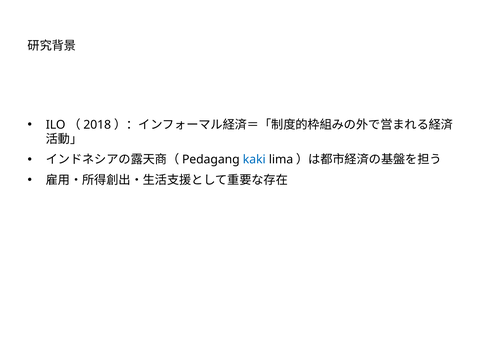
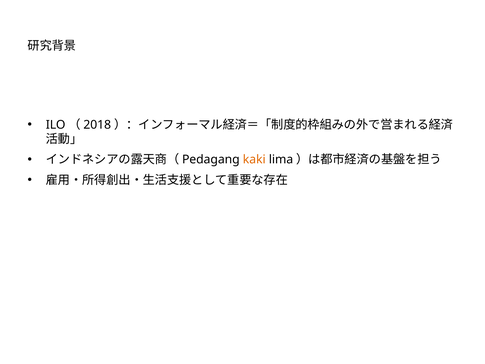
kaki colour: blue -> orange
